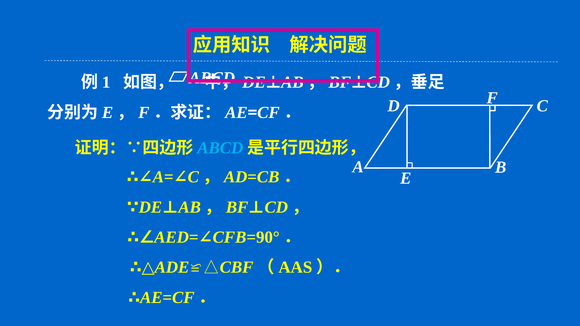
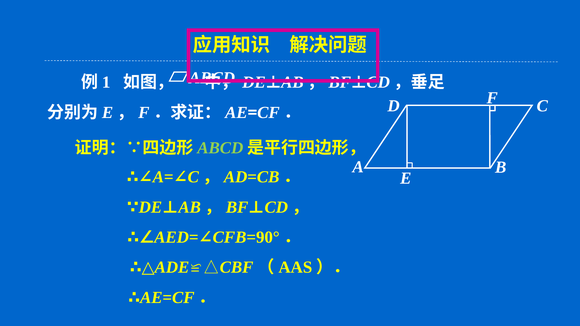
ABCD at (220, 148) colour: light blue -> light green
